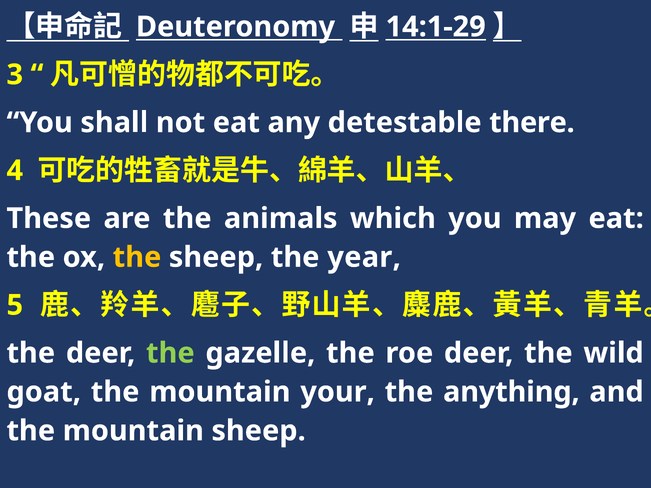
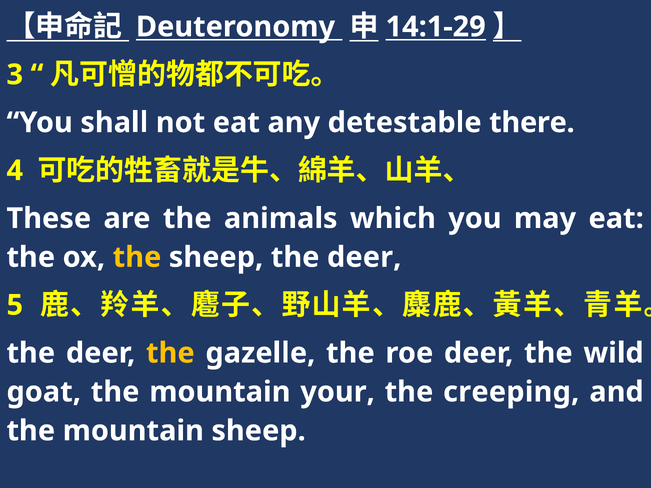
sheep the year: year -> deer
the at (170, 353) colour: light green -> yellow
anything: anything -> creeping
